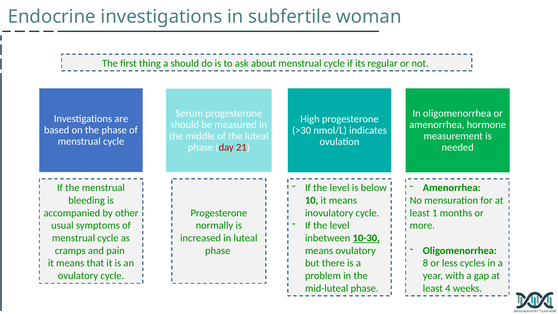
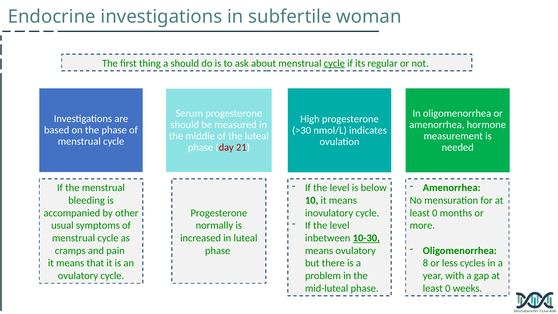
cycle at (334, 63) underline: none -> present
1 at (435, 213): 1 -> 0
4 at (448, 288): 4 -> 0
